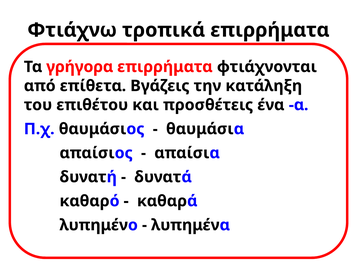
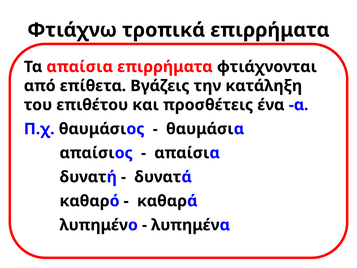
Τα γρήγορα: γρήγορα -> απαίσια
